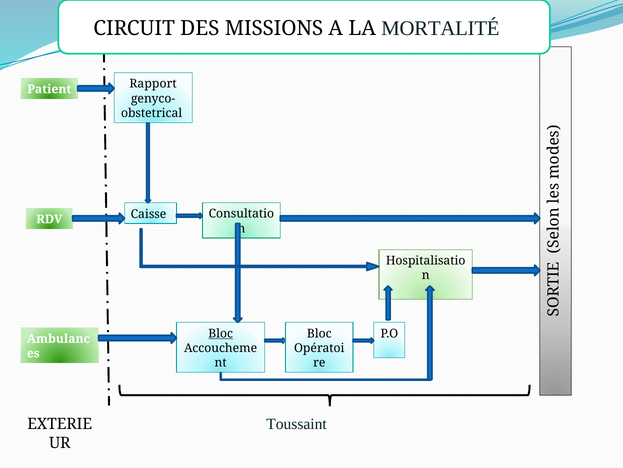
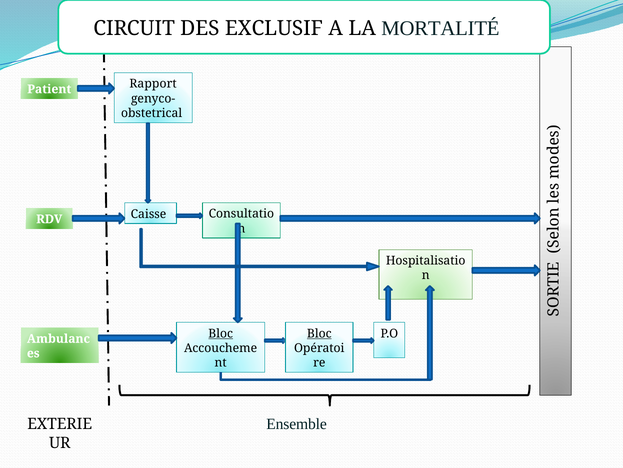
MISSIONS: MISSIONS -> EXCLUSIF
Bloc at (319, 333) underline: none -> present
Toussaint: Toussaint -> Ensemble
